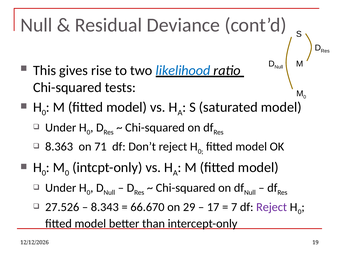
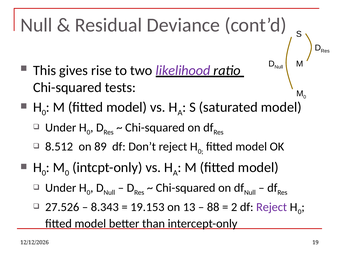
likelihood colour: blue -> purple
8.363: 8.363 -> 8.512
71: 71 -> 89
66.670: 66.670 -> 19.153
29: 29 -> 13
17: 17 -> 88
7: 7 -> 2
